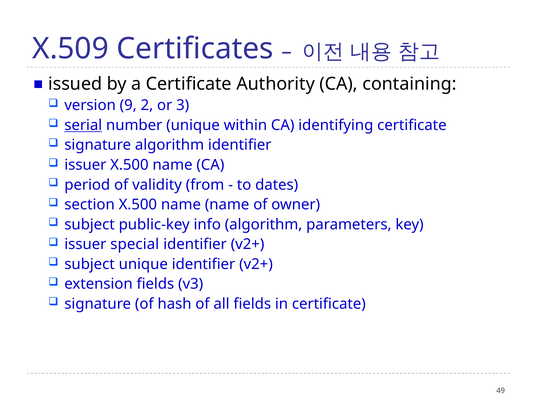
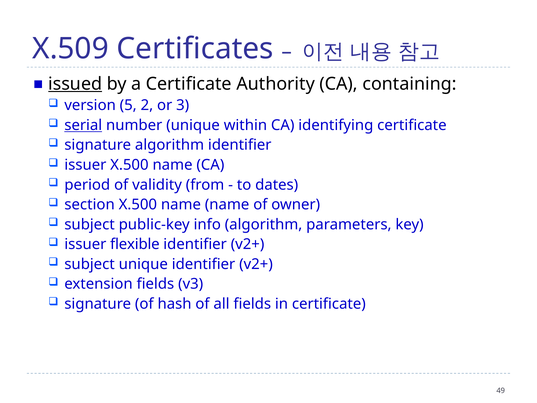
issued underline: none -> present
9: 9 -> 5
special: special -> flexible
